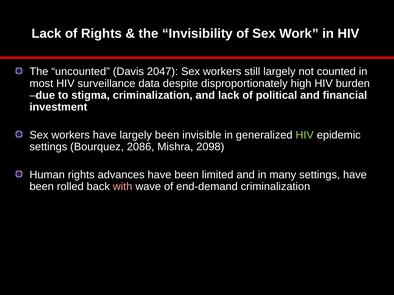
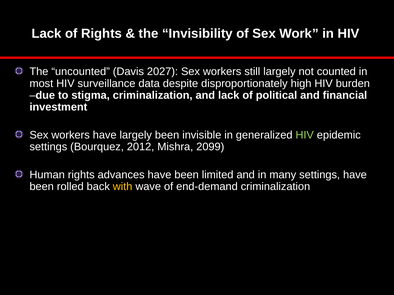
2047: 2047 -> 2027
2086: 2086 -> 2012
2098: 2098 -> 2099
with colour: pink -> yellow
